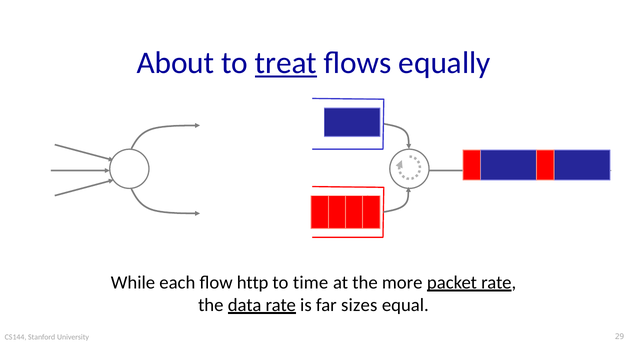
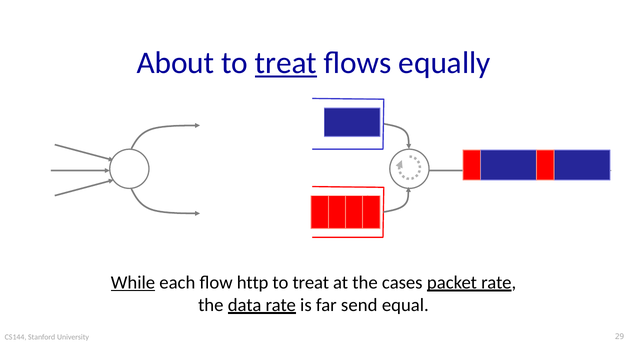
While underline: none -> present
time at (311, 283): time -> treat
more: more -> cases
sizes: sizes -> send
